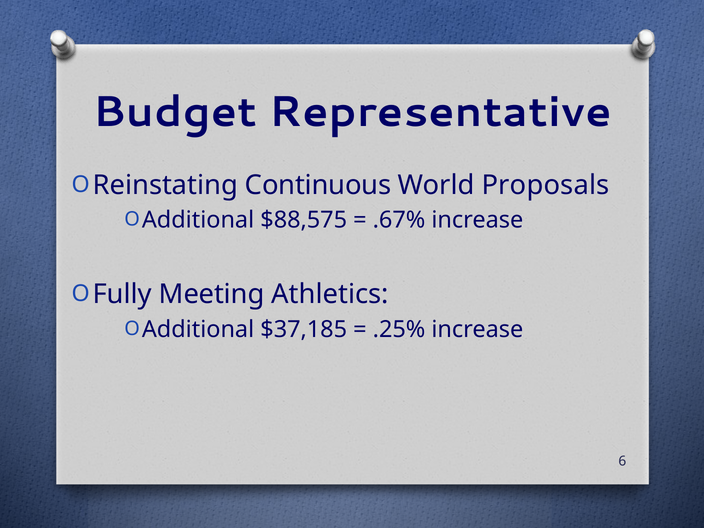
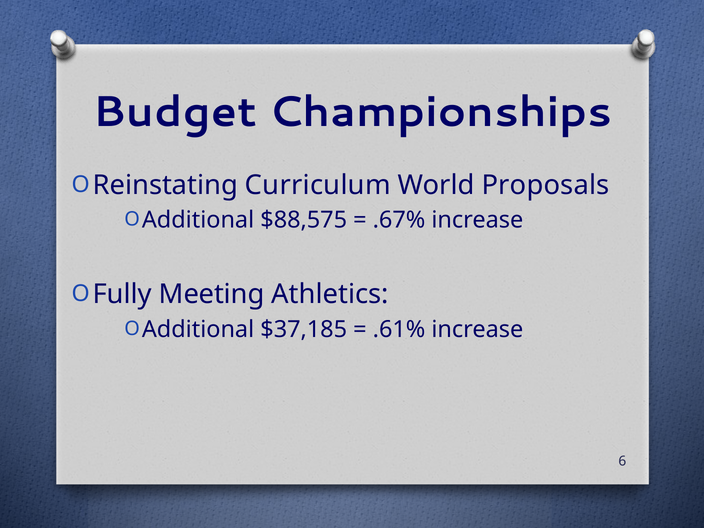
Representative: Representative -> Championships
Continuous: Continuous -> Curriculum
.25%: .25% -> .61%
